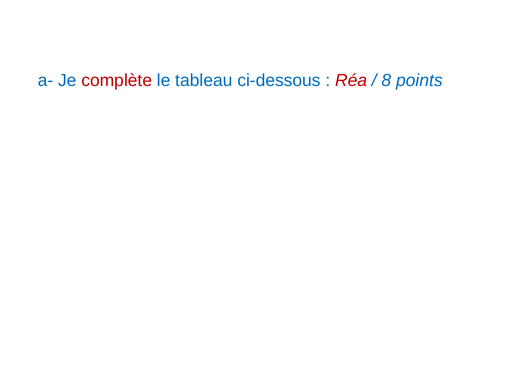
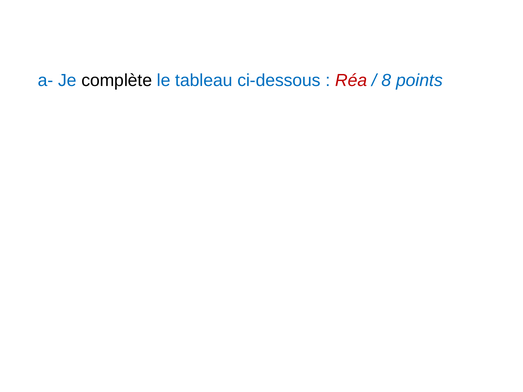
complète colour: red -> black
